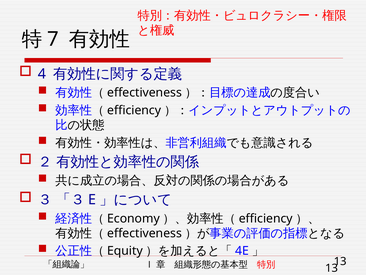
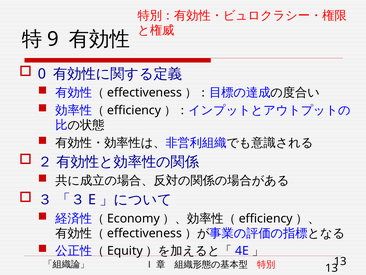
7: 7 -> 9
4: 4 -> 0
